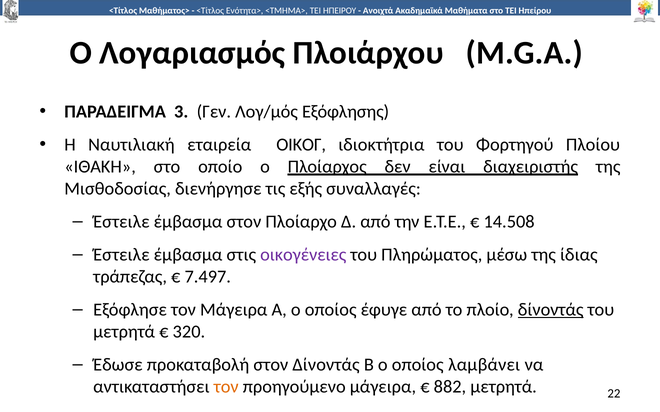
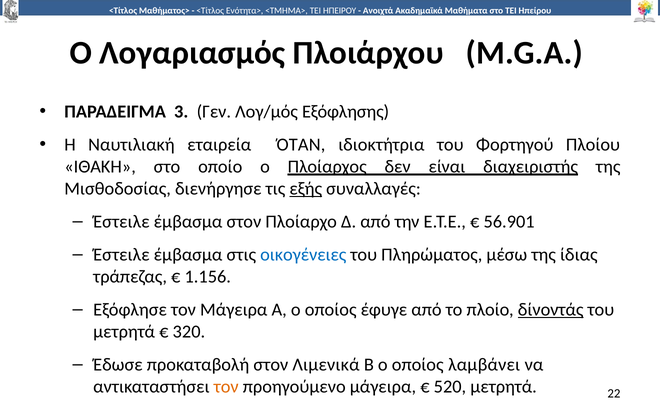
ΟΙΚΟΓ: ΟΙΚΟΓ -> ΌΤΑΝ
εξής underline: none -> present
14.508: 14.508 -> 56.901
οικογένειες colour: purple -> blue
7.497: 7.497 -> 1.156
στον Δίνοντάς: Δίνοντάς -> Λιμενικά
882: 882 -> 520
